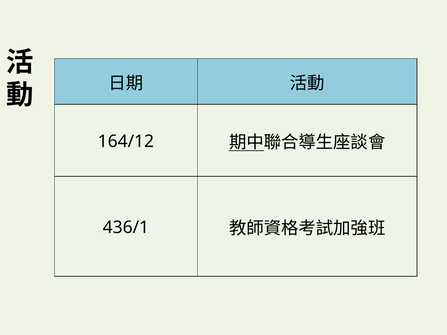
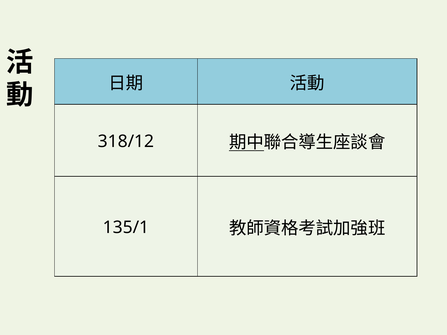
164/12: 164/12 -> 318/12
436/1: 436/1 -> 135/1
